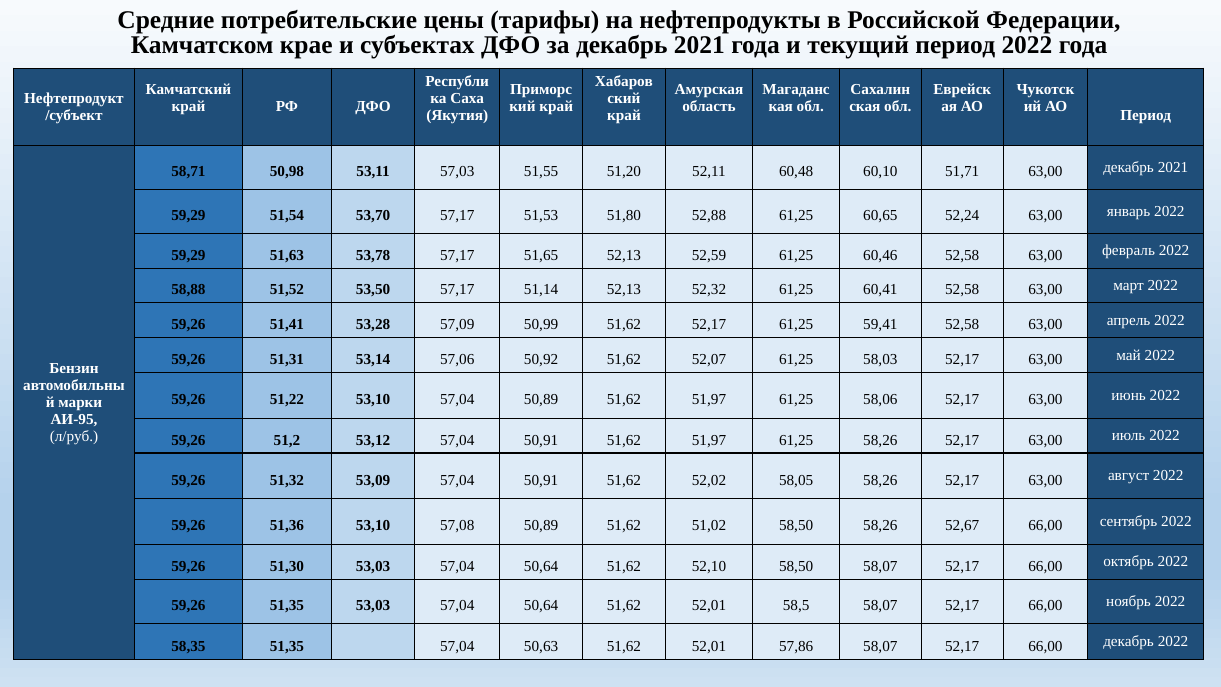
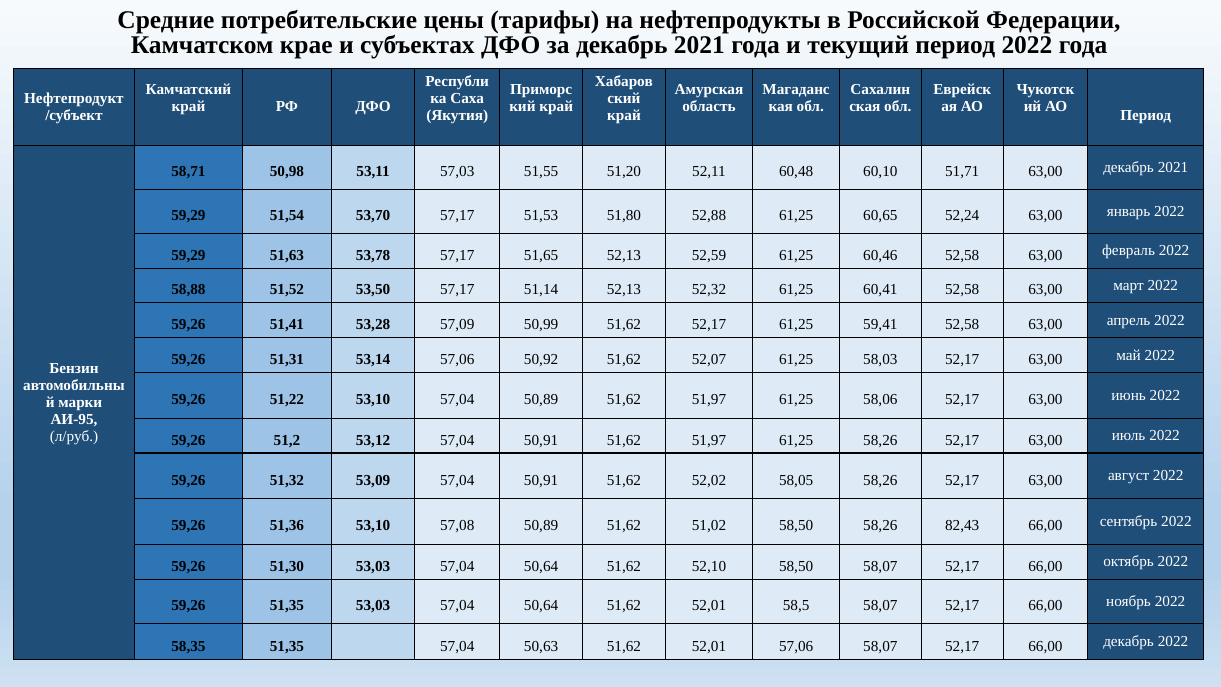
52,67: 52,67 -> 82,43
52,01 57,86: 57,86 -> 57,06
